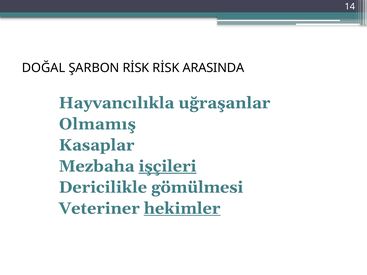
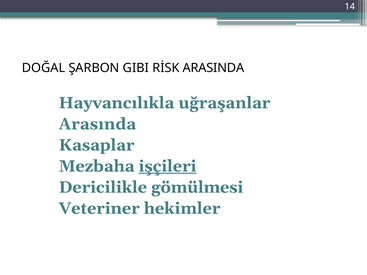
ŞARBON RİSK: RİSK -> GIBI
Olmamış: Olmamış -> Arasında
hekimler underline: present -> none
